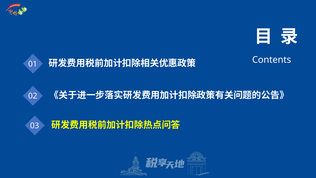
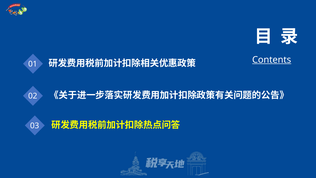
Contents underline: none -> present
